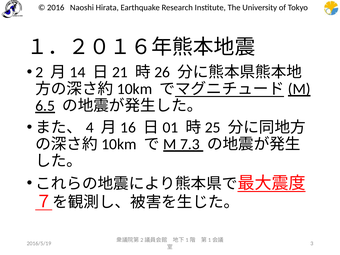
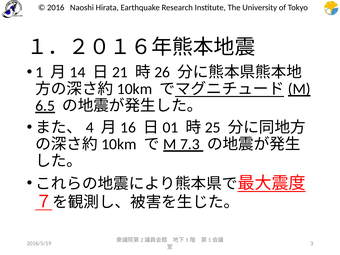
2: 2 -> 1
